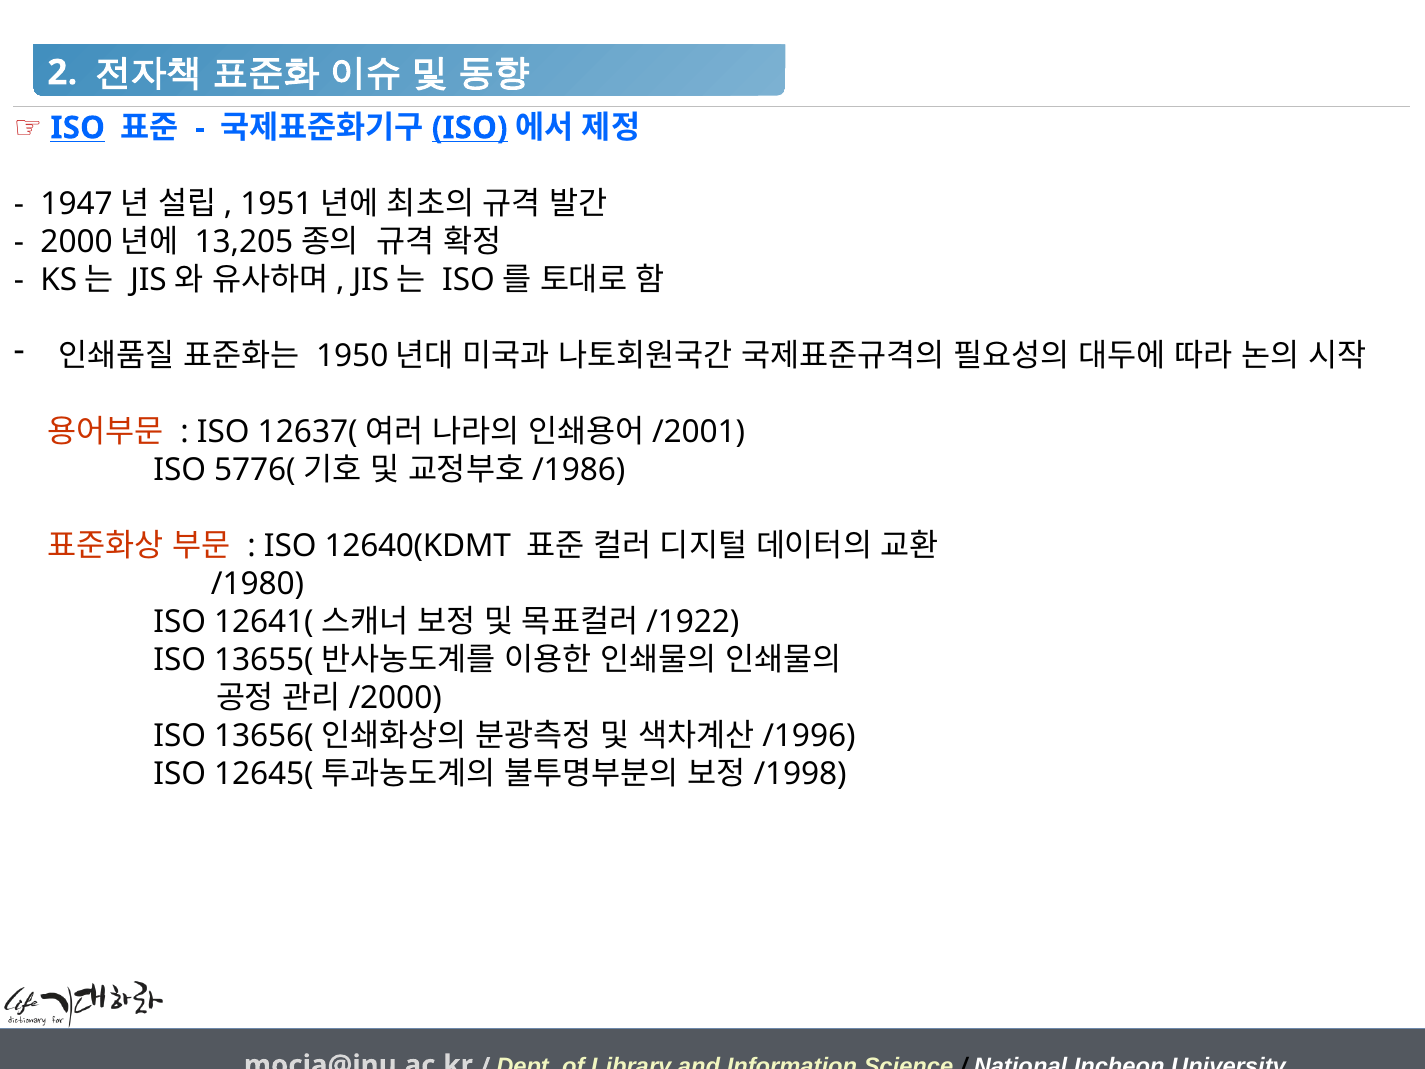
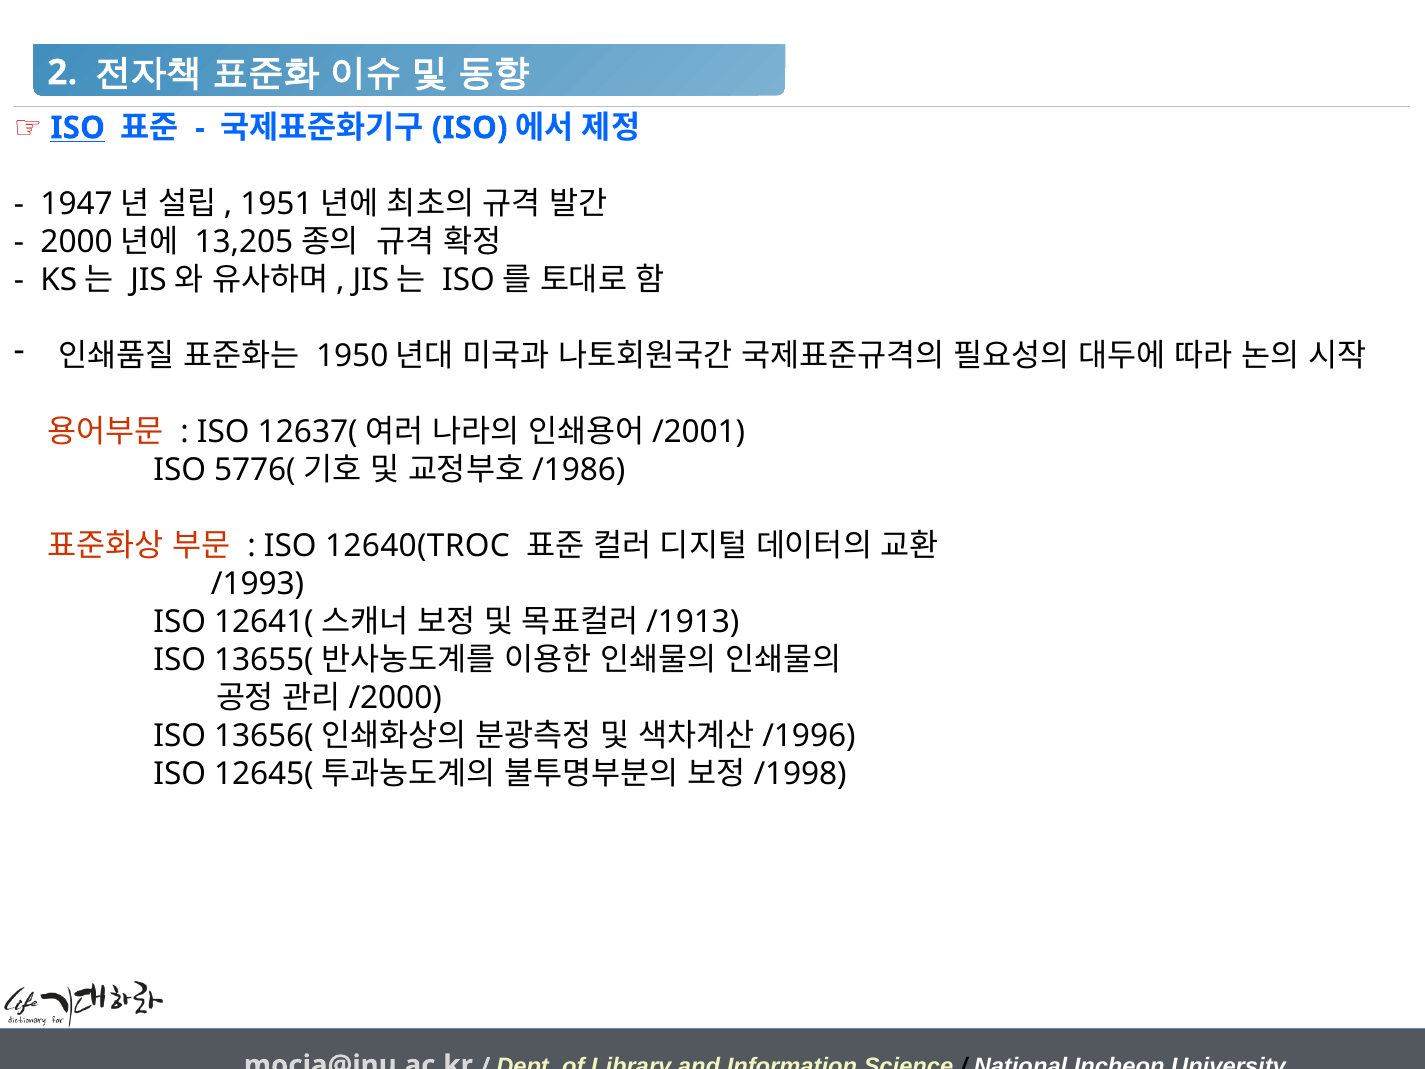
ISO at (470, 128) underline: present -> none
12640(KDMT: 12640(KDMT -> 12640(TROC
/1980: /1980 -> /1993
/1922: /1922 -> /1913
